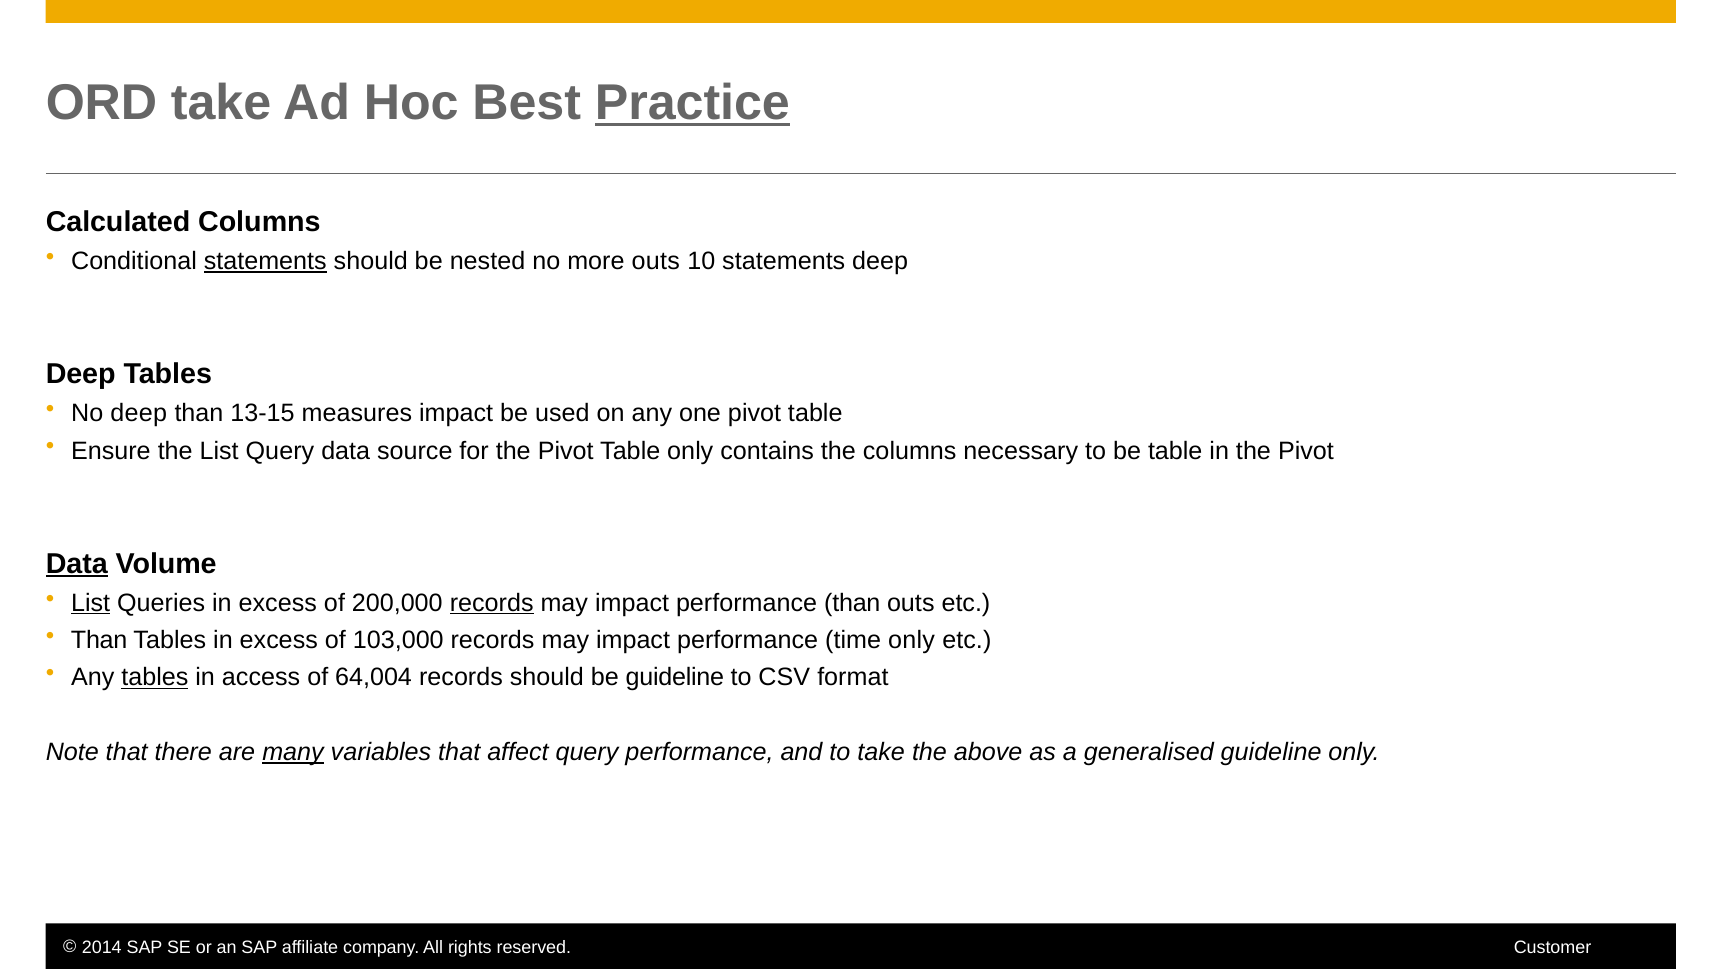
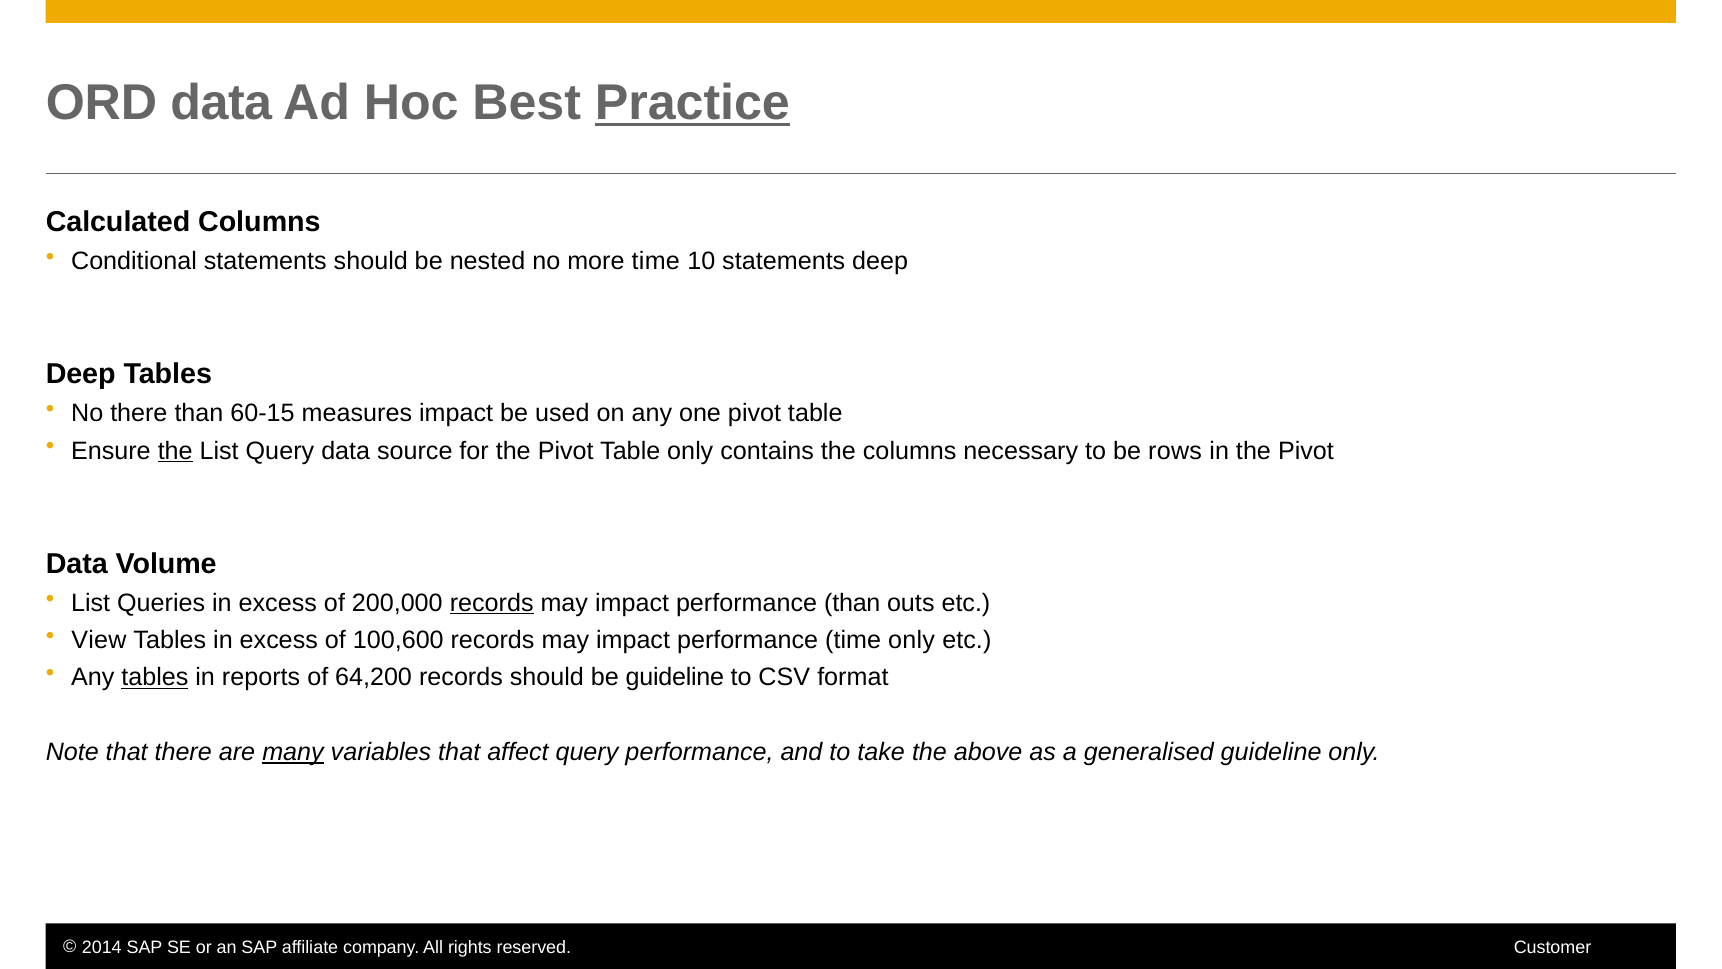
ORD take: take -> data
statements at (265, 261) underline: present -> none
more outs: outs -> time
No deep: deep -> there
13-15: 13-15 -> 60-15
the at (175, 451) underline: none -> present
be table: table -> rows
Data at (77, 563) underline: present -> none
List at (91, 603) underline: present -> none
Than at (99, 640): Than -> View
103,000: 103,000 -> 100,600
access: access -> reports
64,004: 64,004 -> 64,200
